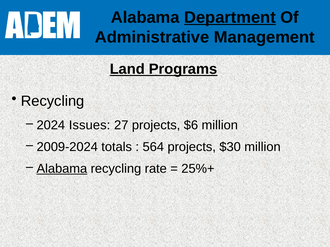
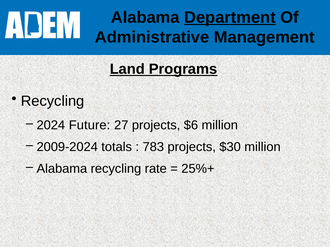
Issues: Issues -> Future
564: 564 -> 783
Alabama at (62, 169) underline: present -> none
